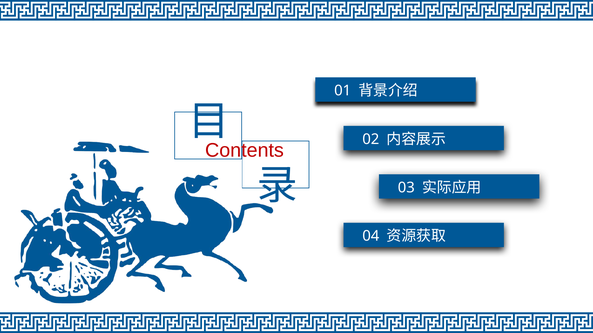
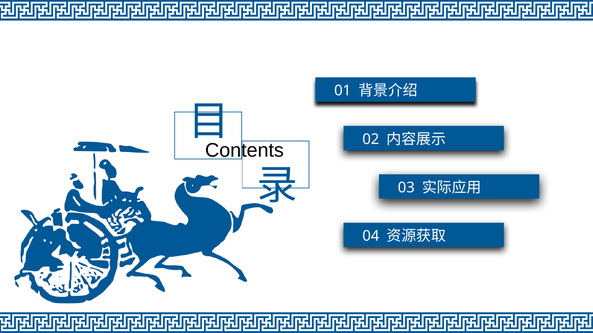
Contents colour: red -> black
